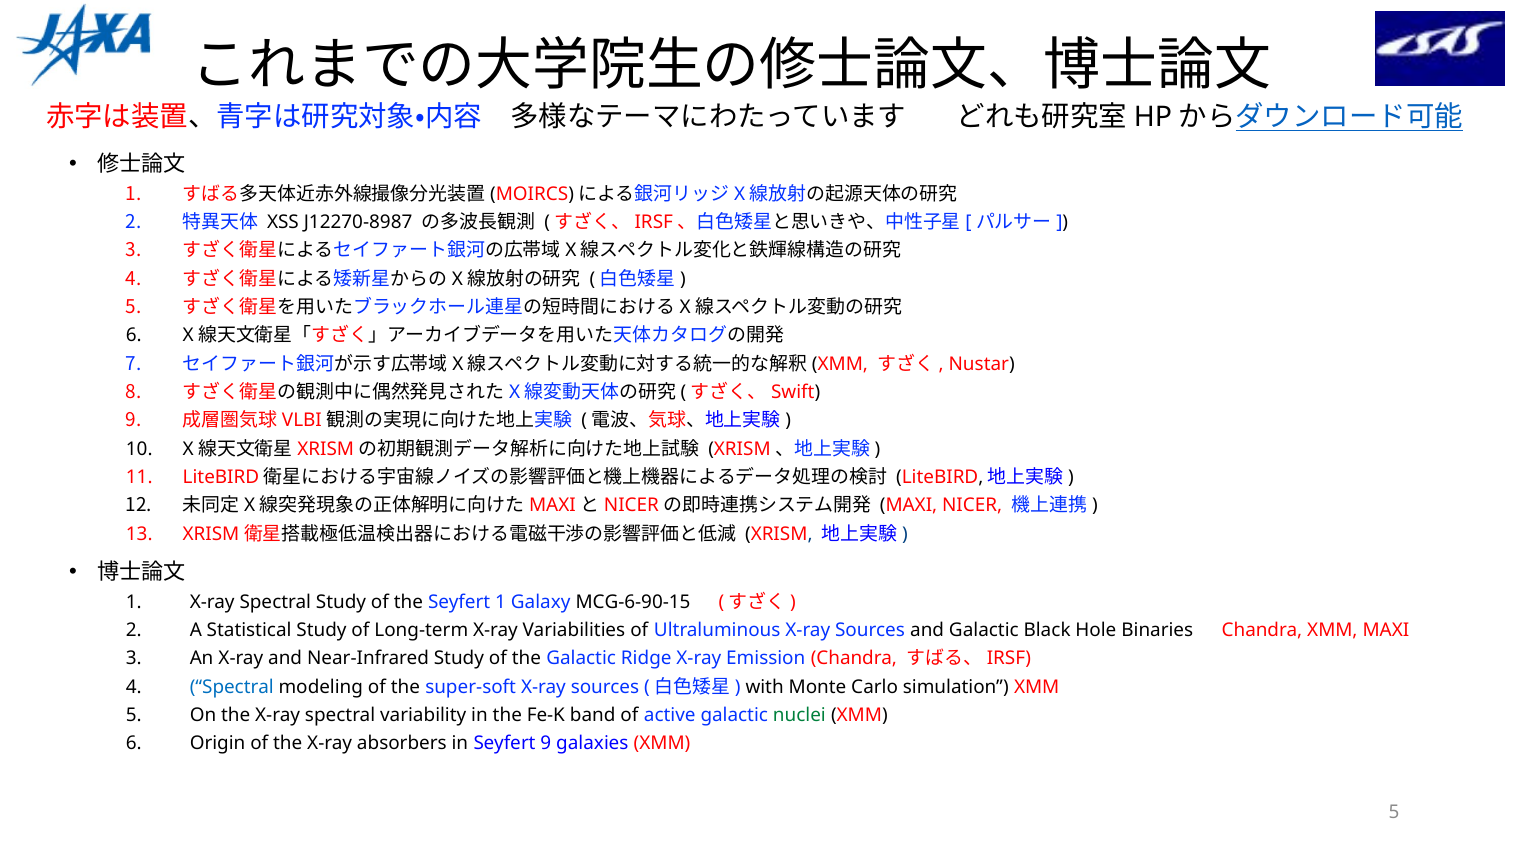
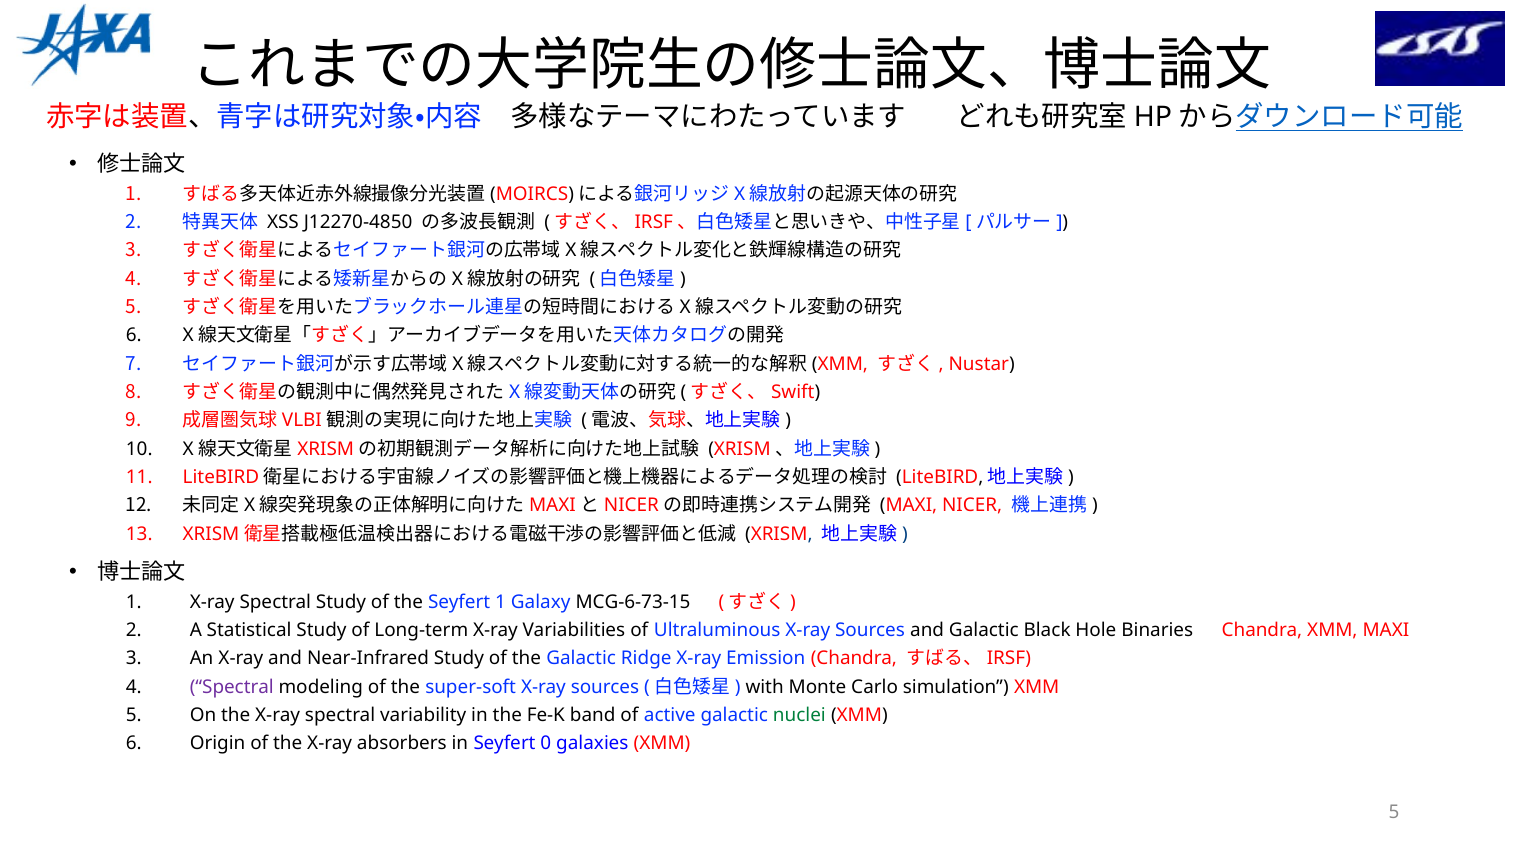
J12270-8987: J12270-8987 -> J12270-4850
MCG-6-90-15: MCG-6-90-15 -> MCG-6-73-15
Spectral at (232, 687) colour: blue -> purple
Seyfert 9: 9 -> 0
